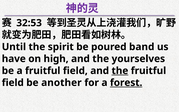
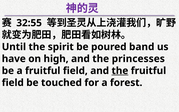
32:53: 32:53 -> 32:55
yourselves: yourselves -> princesses
another: another -> touched
forest underline: present -> none
